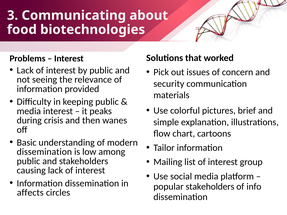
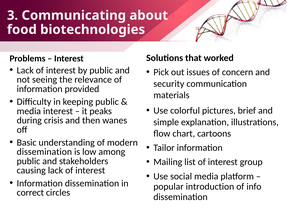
popular stakeholders: stakeholders -> introduction
affects: affects -> correct
